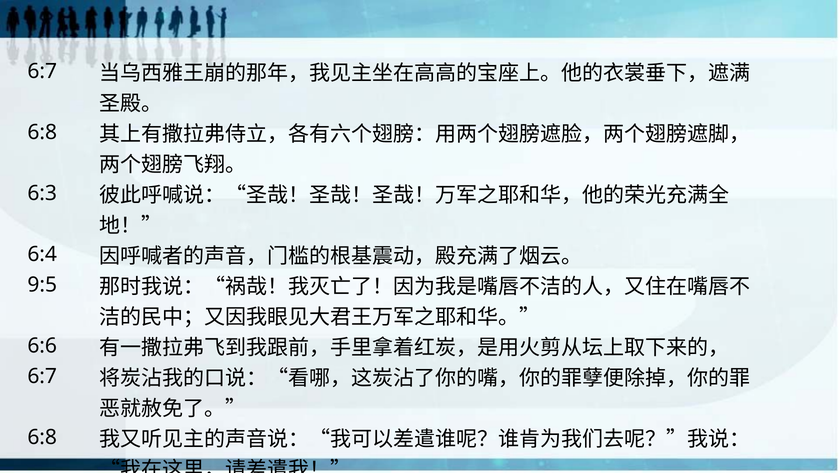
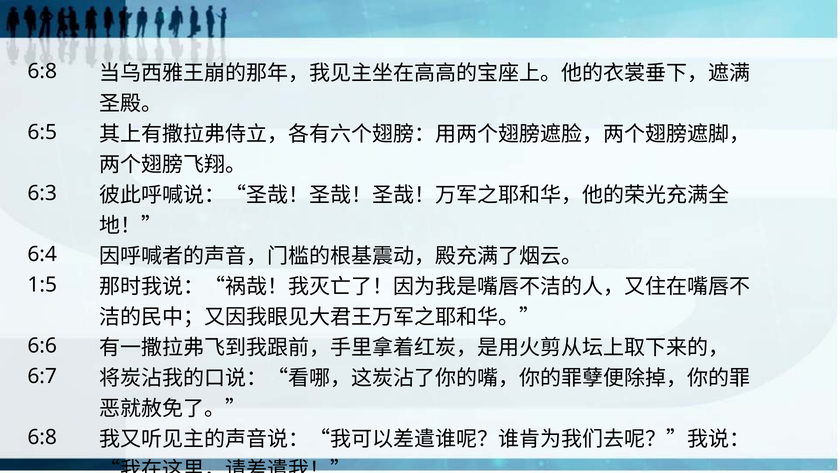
6:7 at (42, 71): 6:7 -> 6:8
6:8 at (42, 132): 6:8 -> 6:5
9:5: 9:5 -> 1:5
